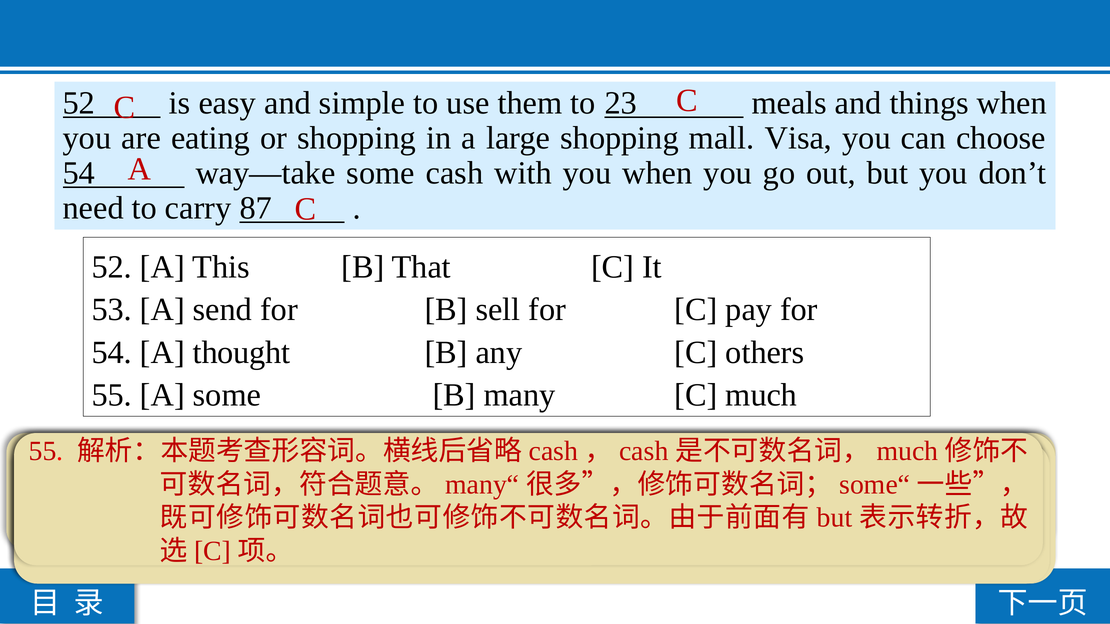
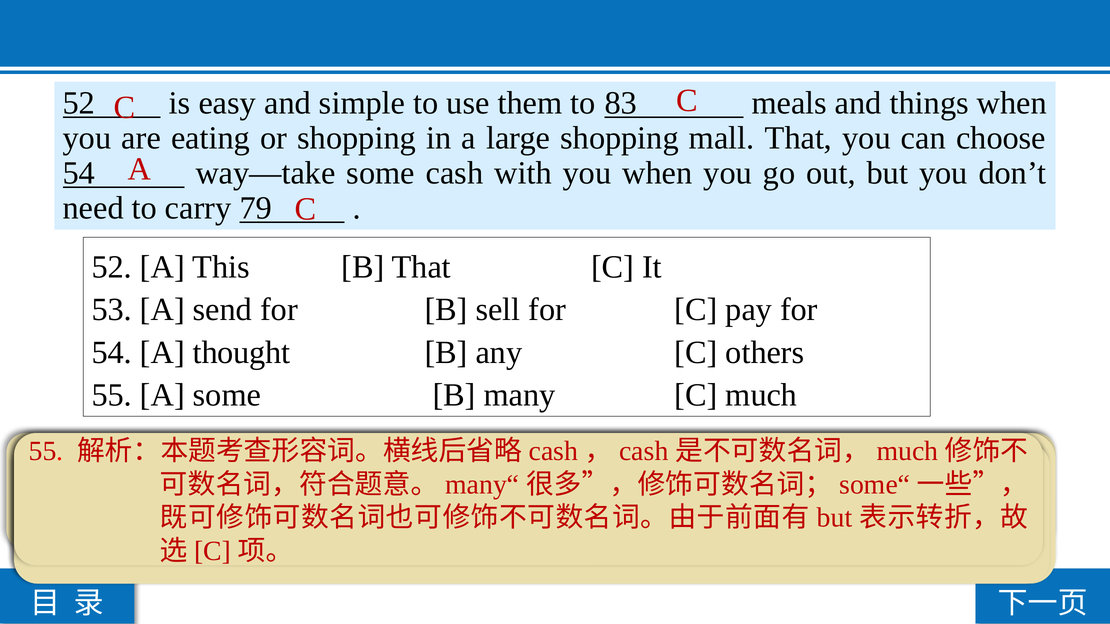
23: 23 -> 83
mall Visa: Visa -> That
87: 87 -> 79
